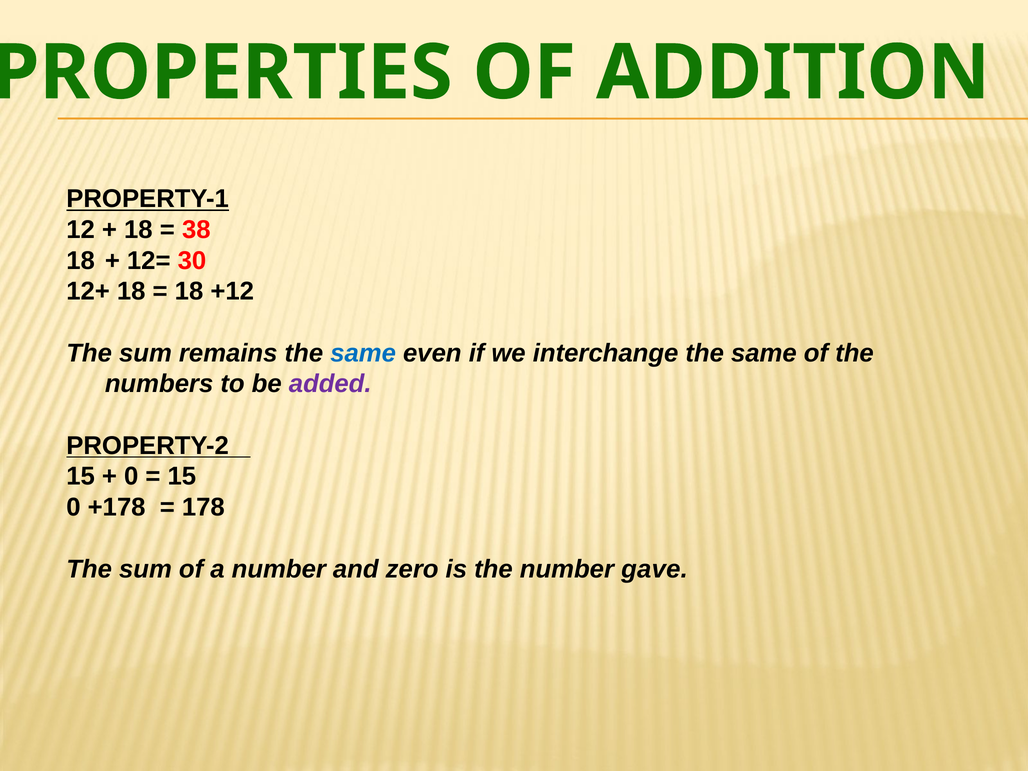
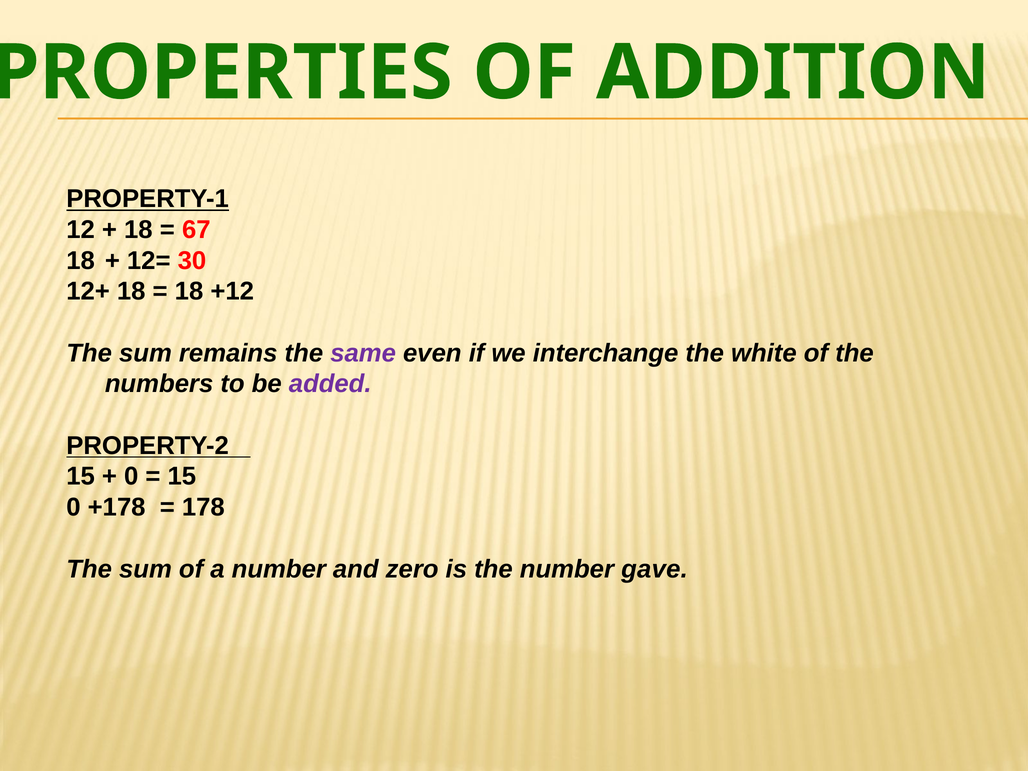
38: 38 -> 67
same at (363, 353) colour: blue -> purple
interchange the same: same -> white
